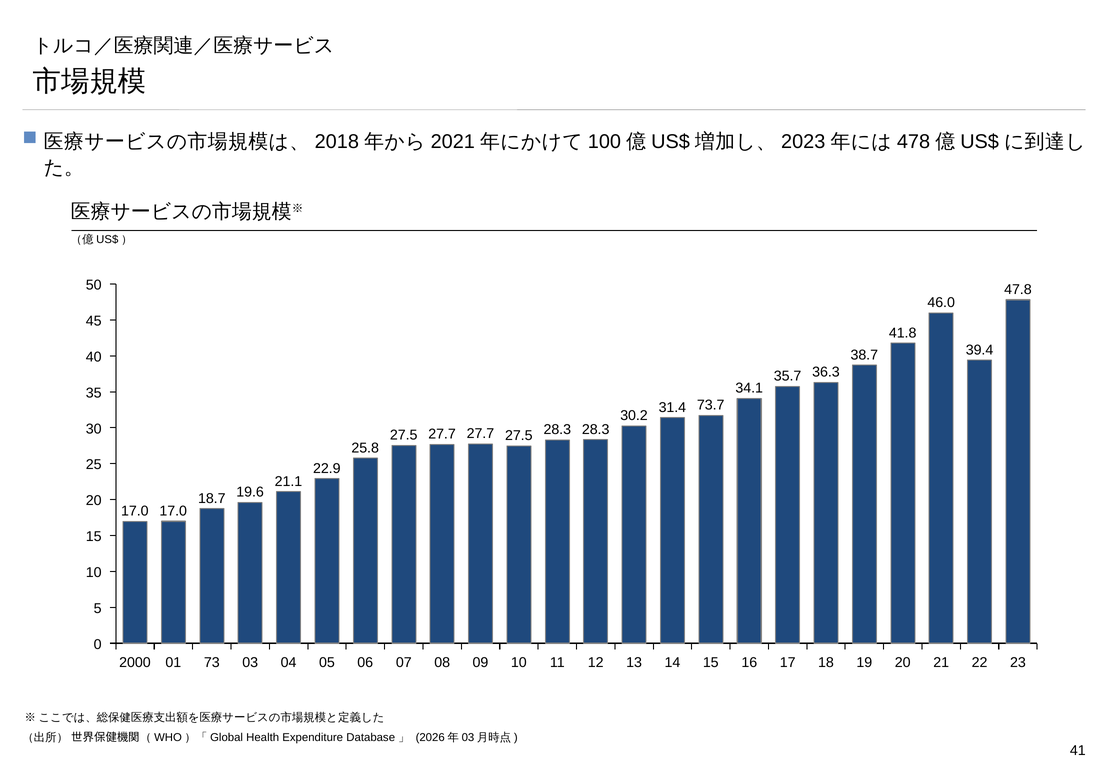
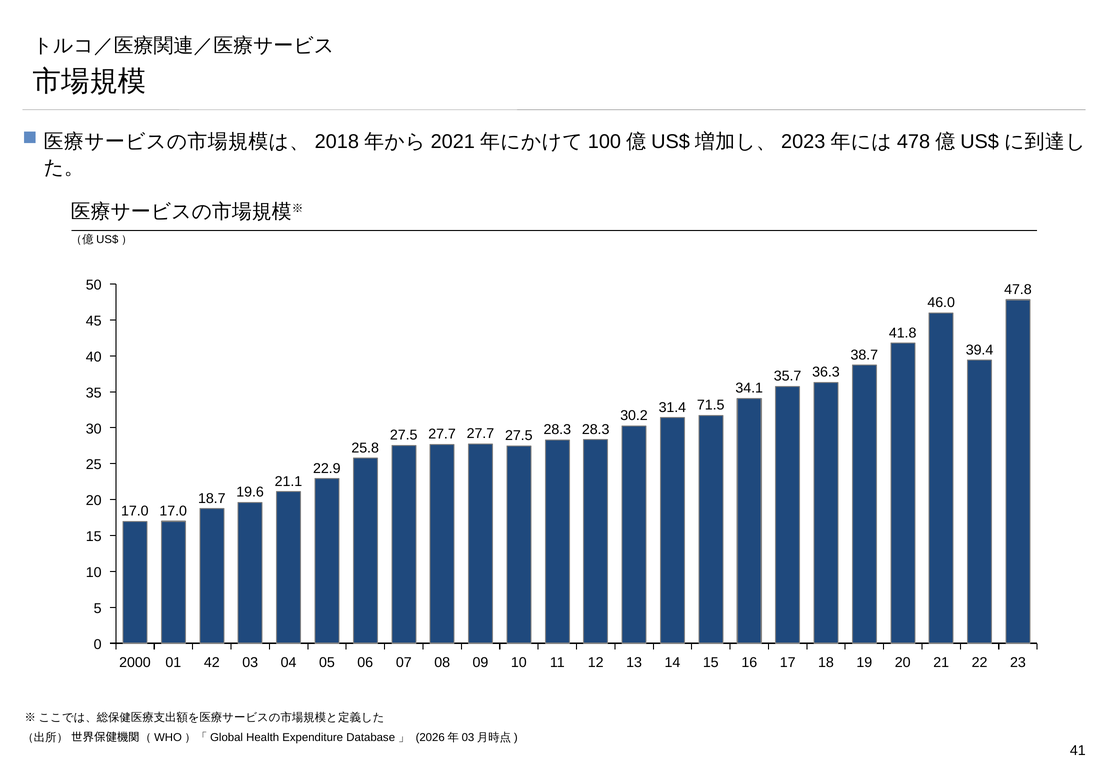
73.7: 73.7 -> 71.5
73: 73 -> 42
